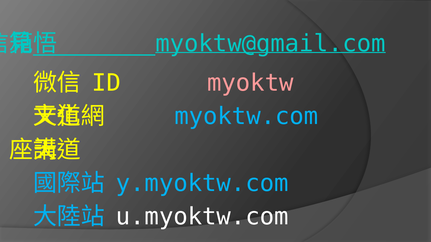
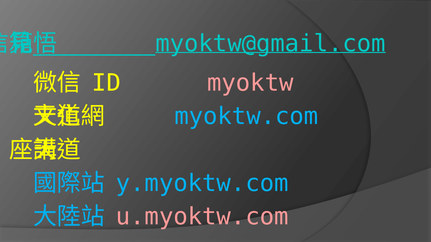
u.myoktw.com colour: white -> pink
